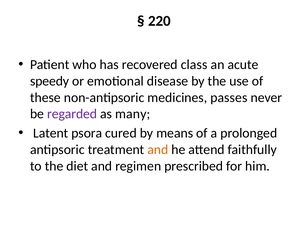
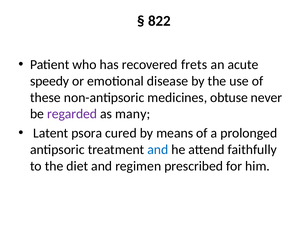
220: 220 -> 822
class: class -> frets
passes: passes -> obtuse
and at (158, 150) colour: orange -> blue
